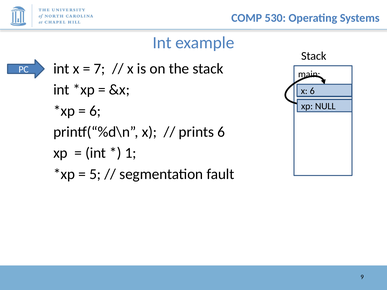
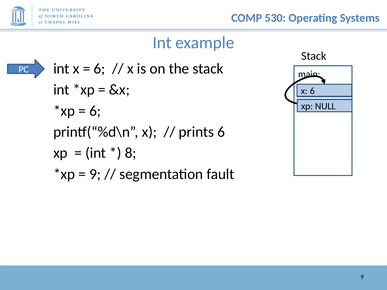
7 at (99, 69): 7 -> 6
1: 1 -> 8
5 at (95, 174): 5 -> 9
